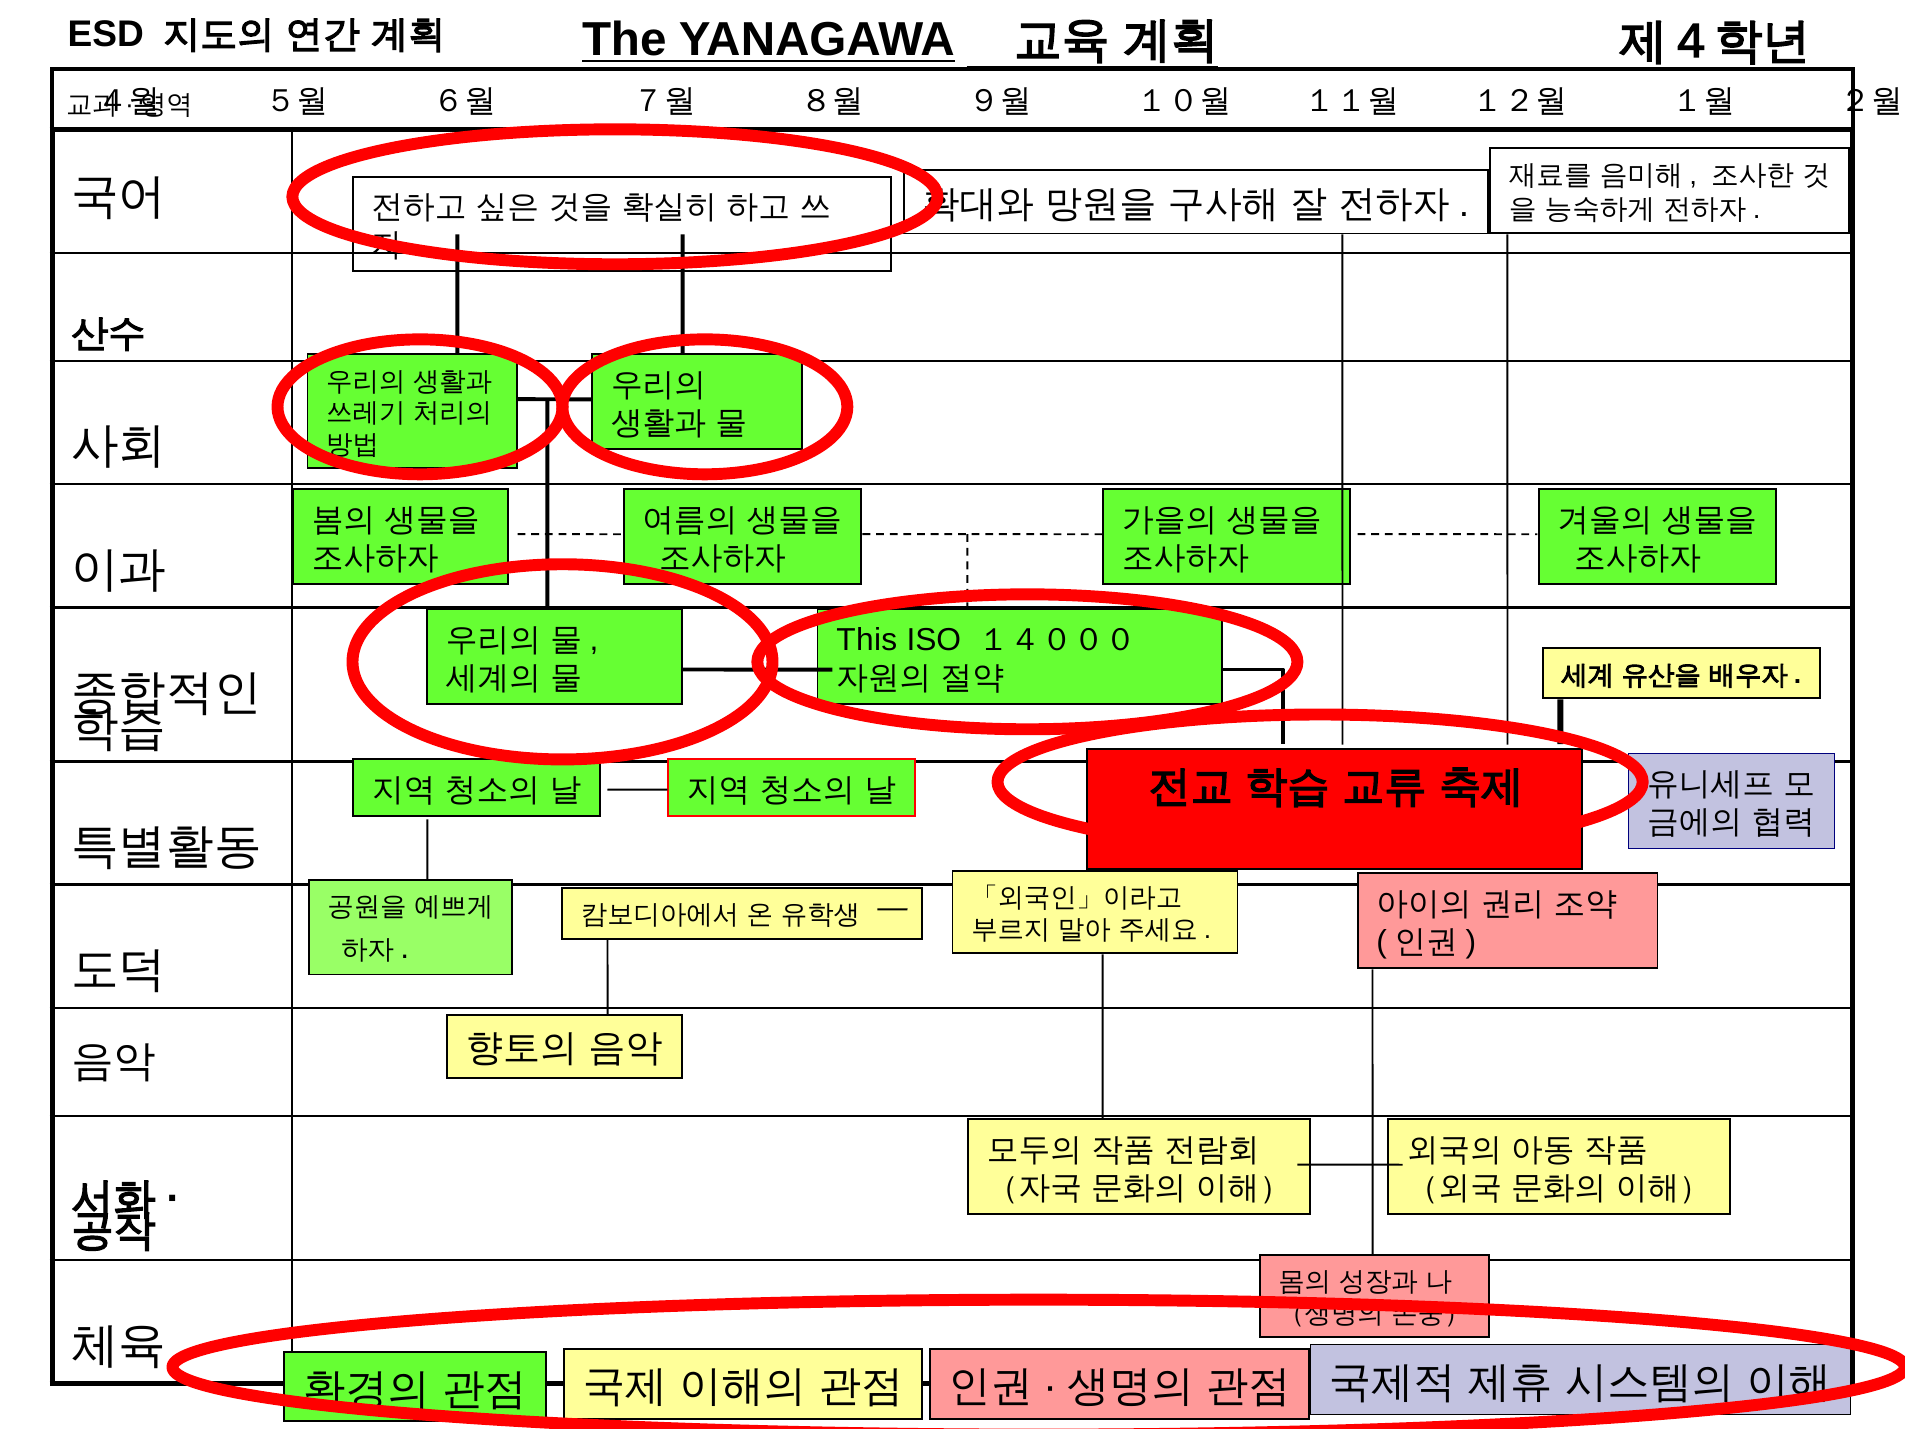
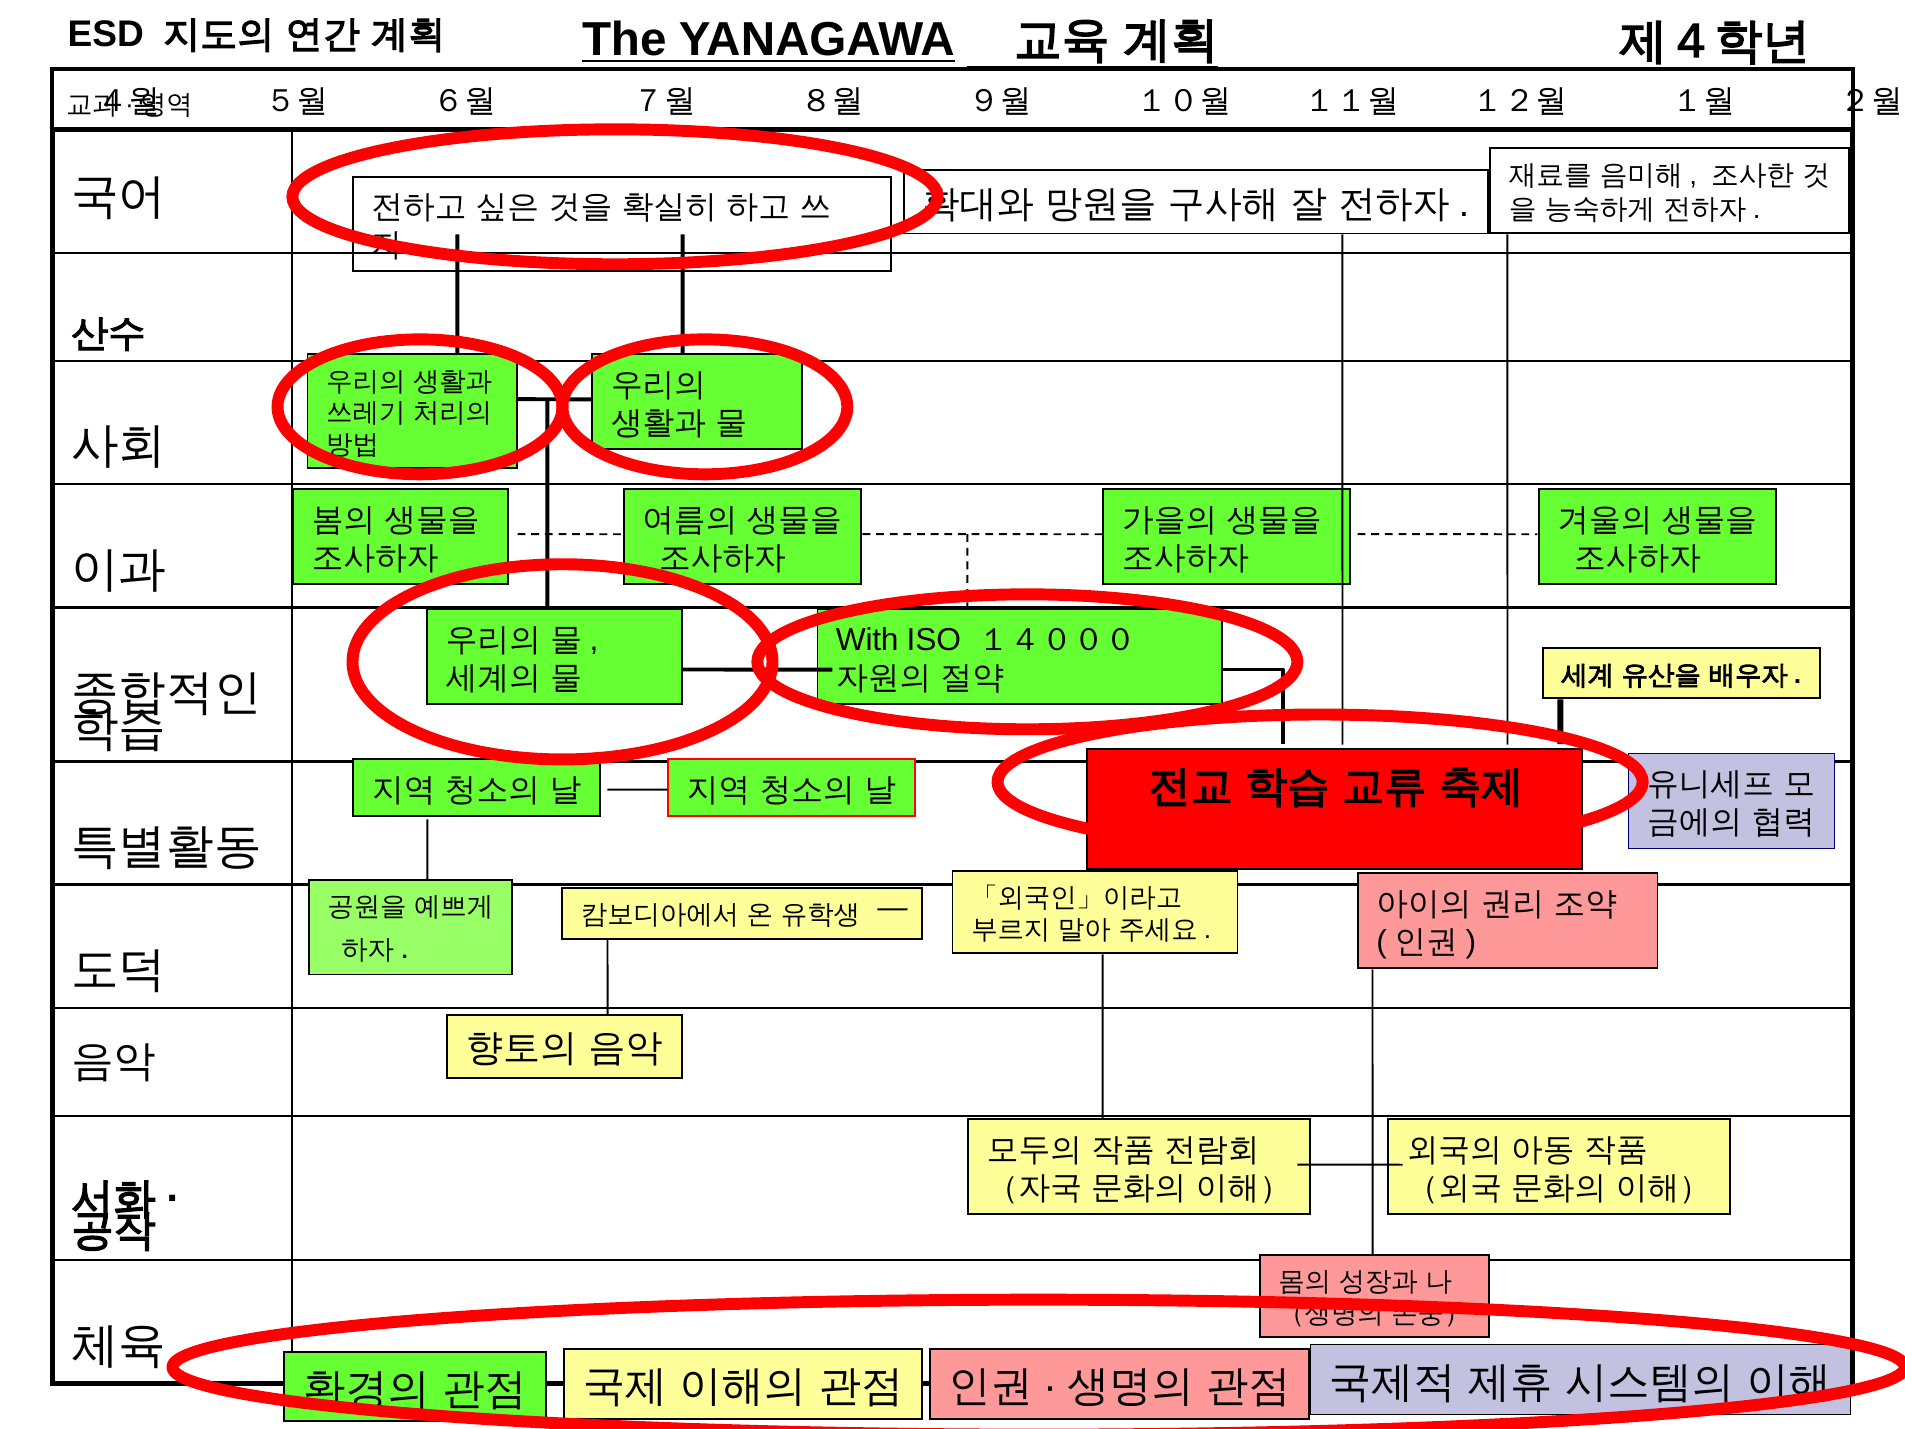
This: This -> With
